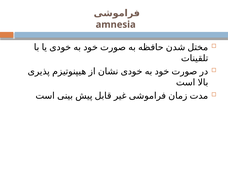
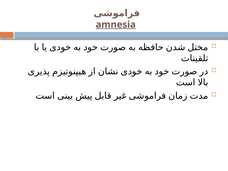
amnesia underline: none -> present
